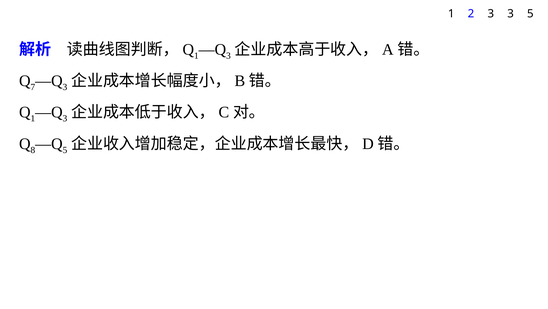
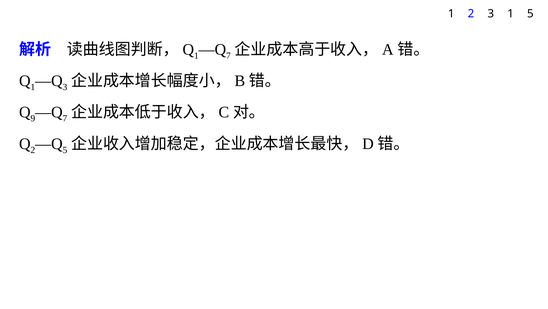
3 3: 3 -> 1
3 at (228, 56): 3 -> 7
7 at (33, 87): 7 -> 1
1 at (33, 118): 1 -> 9
3 at (65, 118): 3 -> 7
8 at (33, 150): 8 -> 2
